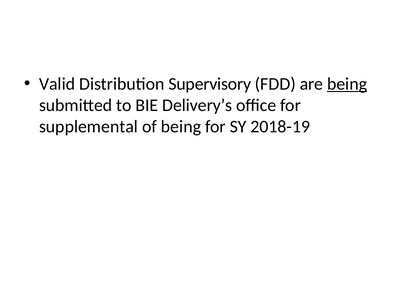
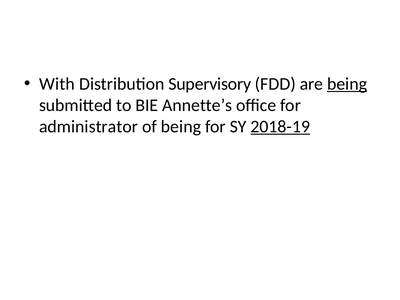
Valid: Valid -> With
Delivery’s: Delivery’s -> Annette’s
supplemental: supplemental -> administrator
2018-19 underline: none -> present
